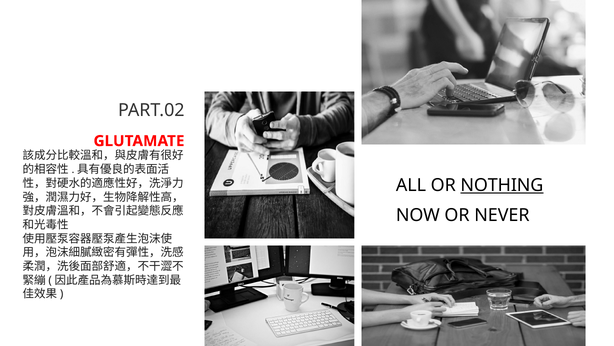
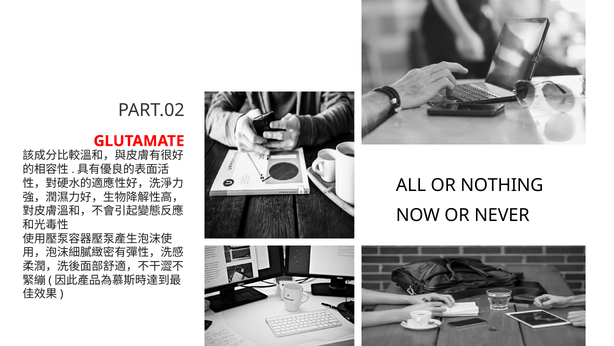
NOTHING underline: present -> none
